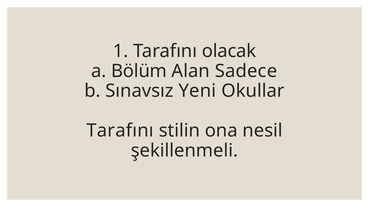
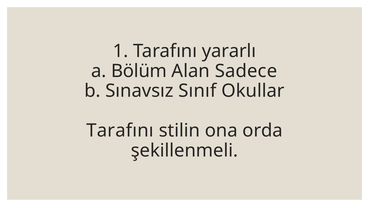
olacak: olacak -> yararlı
Yeni: Yeni -> Sınıf
nesil: nesil -> orda
